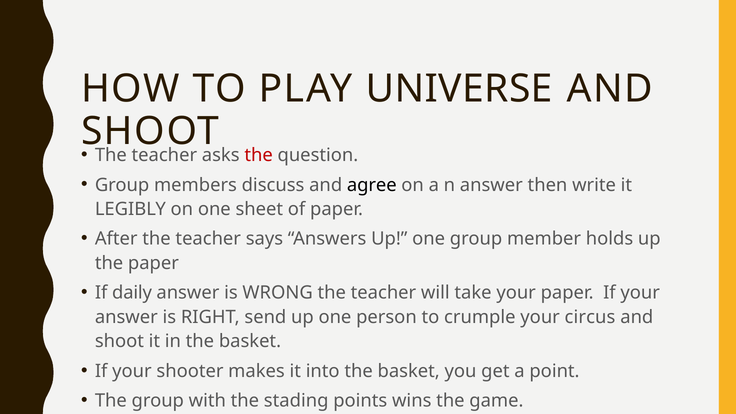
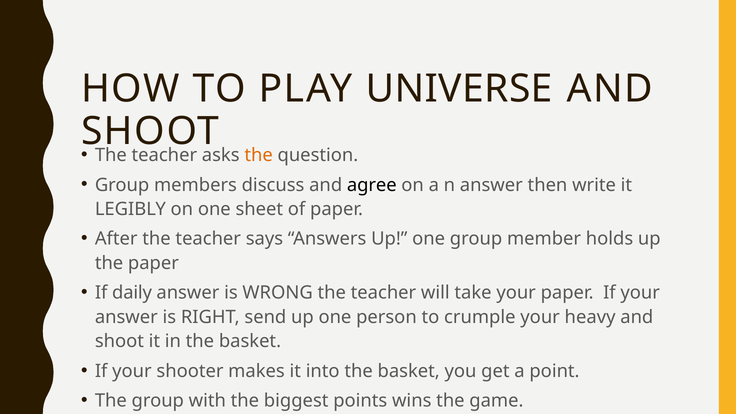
the at (259, 155) colour: red -> orange
circus: circus -> heavy
stading: stading -> biggest
